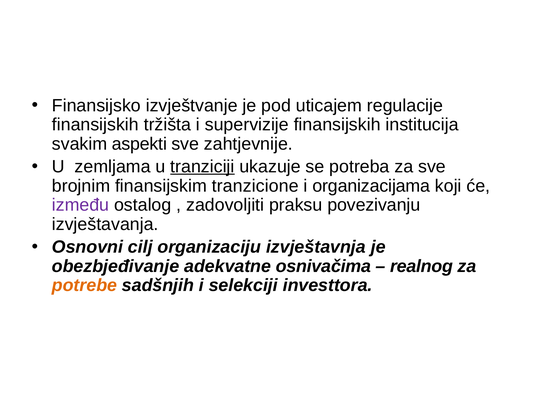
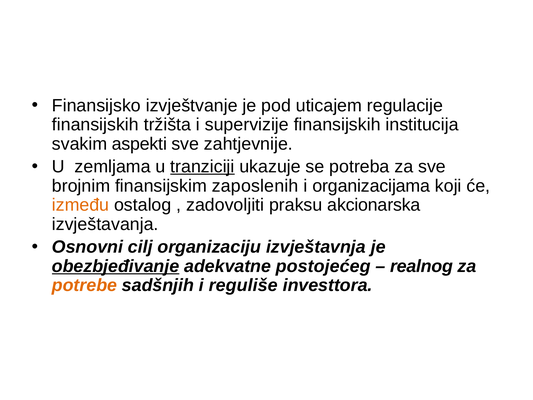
tranzicione: tranzicione -> zaposlenih
između colour: purple -> orange
povezivanju: povezivanju -> akcionarska
obezbjeđivanje underline: none -> present
osnivačima: osnivačima -> postojećeg
selekciji: selekciji -> reguliše
